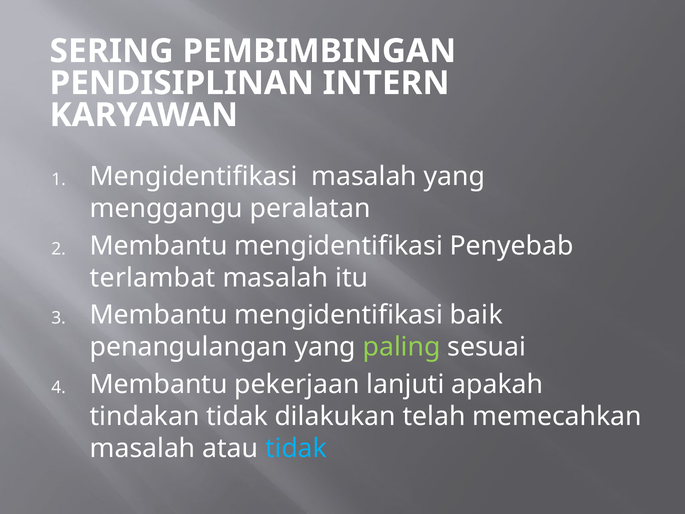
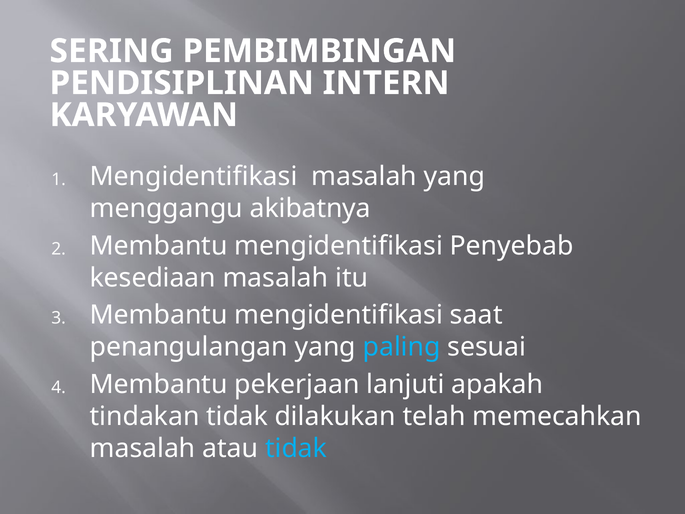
peralatan: peralatan -> akibatnya
terlambat: terlambat -> kesediaan
baik: baik -> saat
paling colour: light green -> light blue
